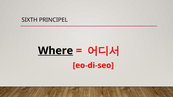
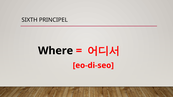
Where underline: present -> none
